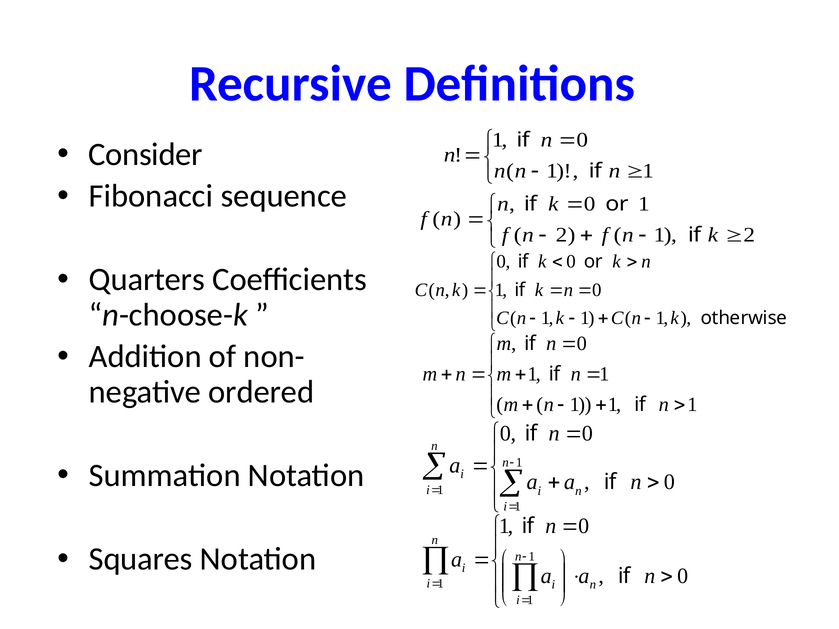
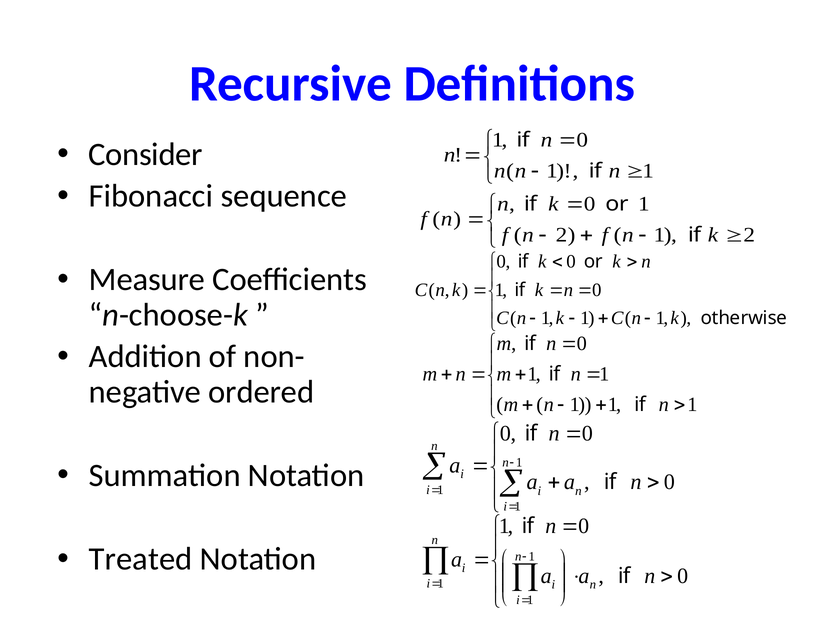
Quarters: Quarters -> Measure
Squares: Squares -> Treated
